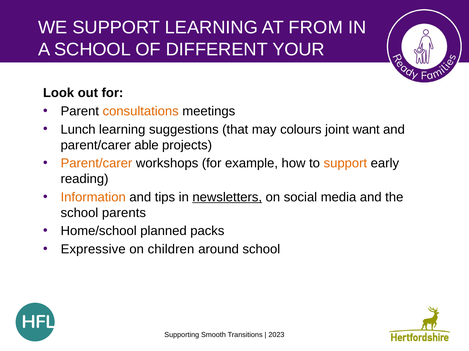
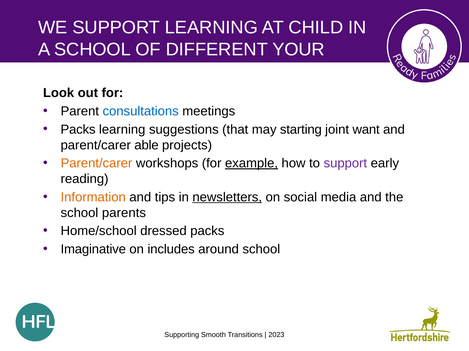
FROM: FROM -> CHILD
consultations colour: orange -> blue
Lunch at (78, 130): Lunch -> Packs
colours: colours -> starting
example underline: none -> present
support at (345, 164) colour: orange -> purple
planned: planned -> dressed
Expressive: Expressive -> Imaginative
children: children -> includes
